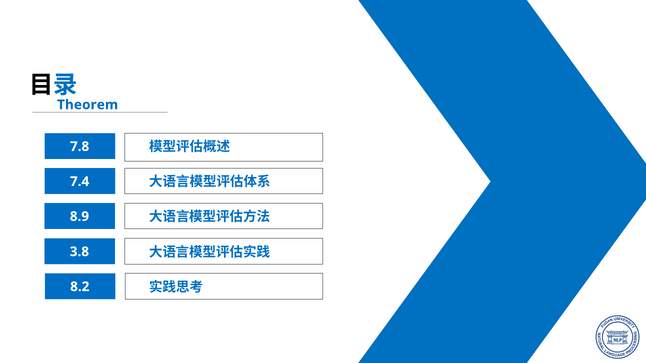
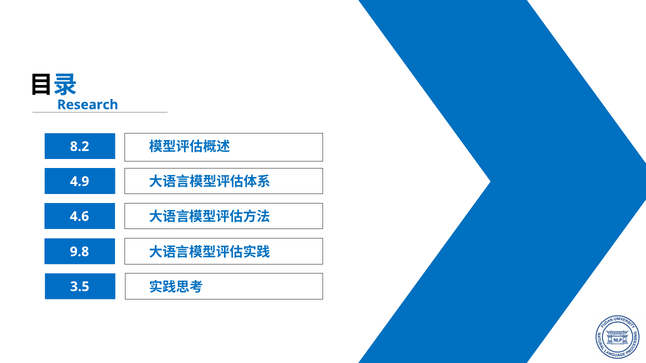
Theorem: Theorem -> Research
7.8: 7.8 -> 8.2
7.4: 7.4 -> 4.9
8.9: 8.9 -> 4.6
3.8: 3.8 -> 9.8
8.2: 8.2 -> 3.5
